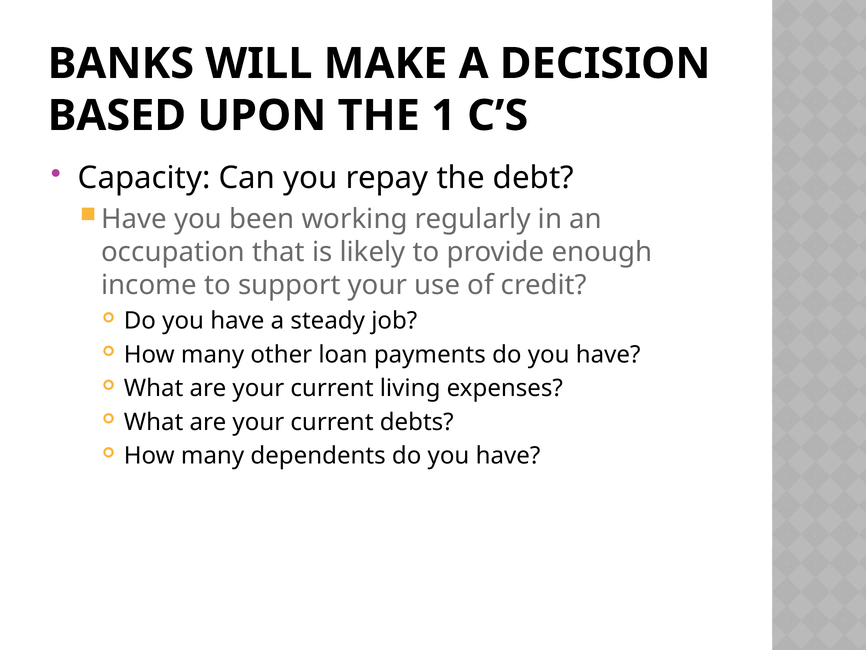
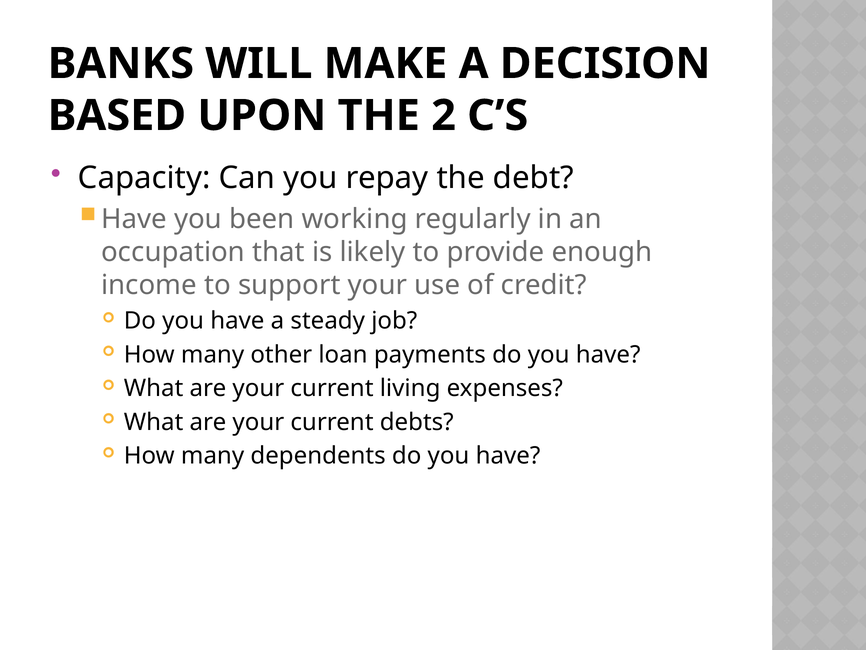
1: 1 -> 2
